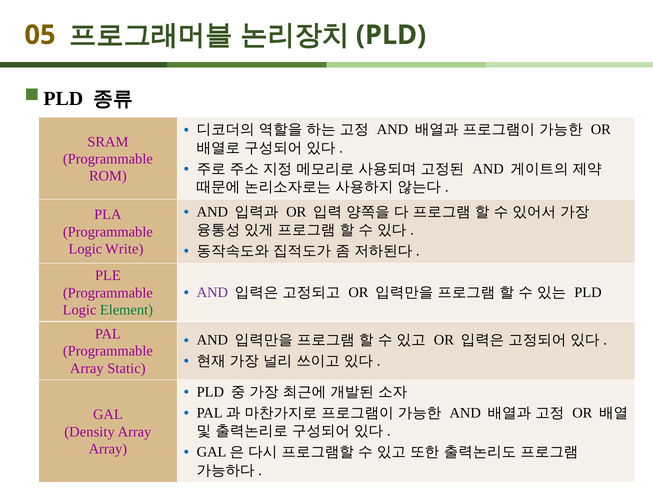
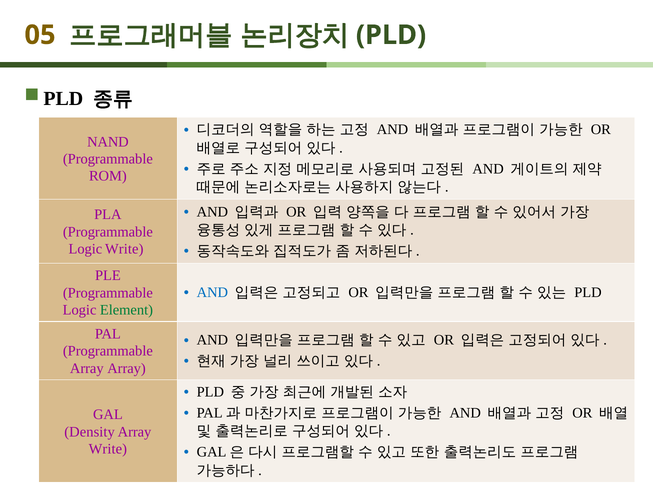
SRAM: SRAM -> NAND
AND at (212, 292) colour: purple -> blue
Array Static: Static -> Array
Array at (108, 449): Array -> Write
